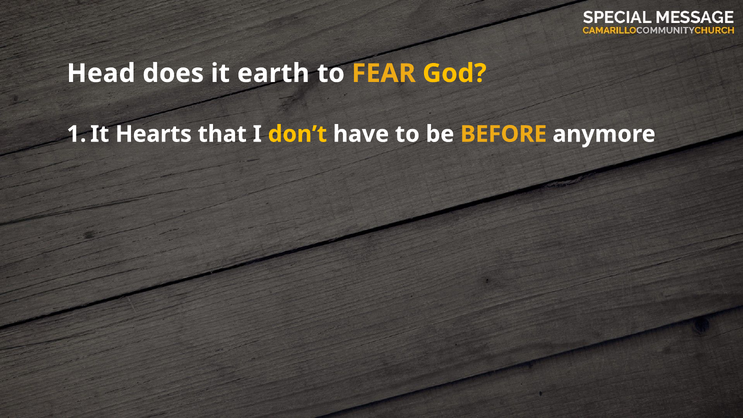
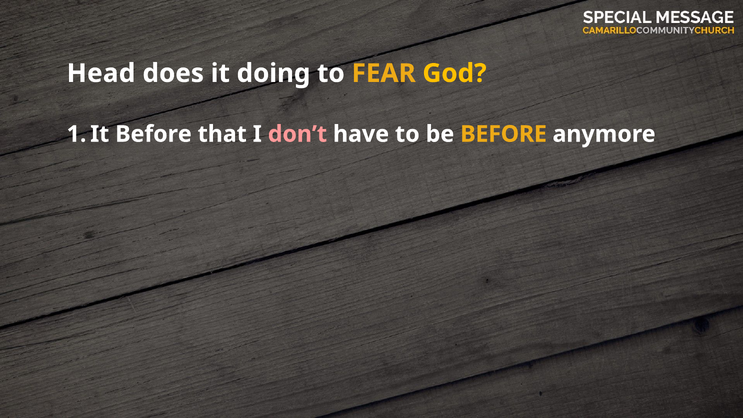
earth: earth -> doing
Hearts at (154, 134): Hearts -> Before
don’t colour: yellow -> pink
